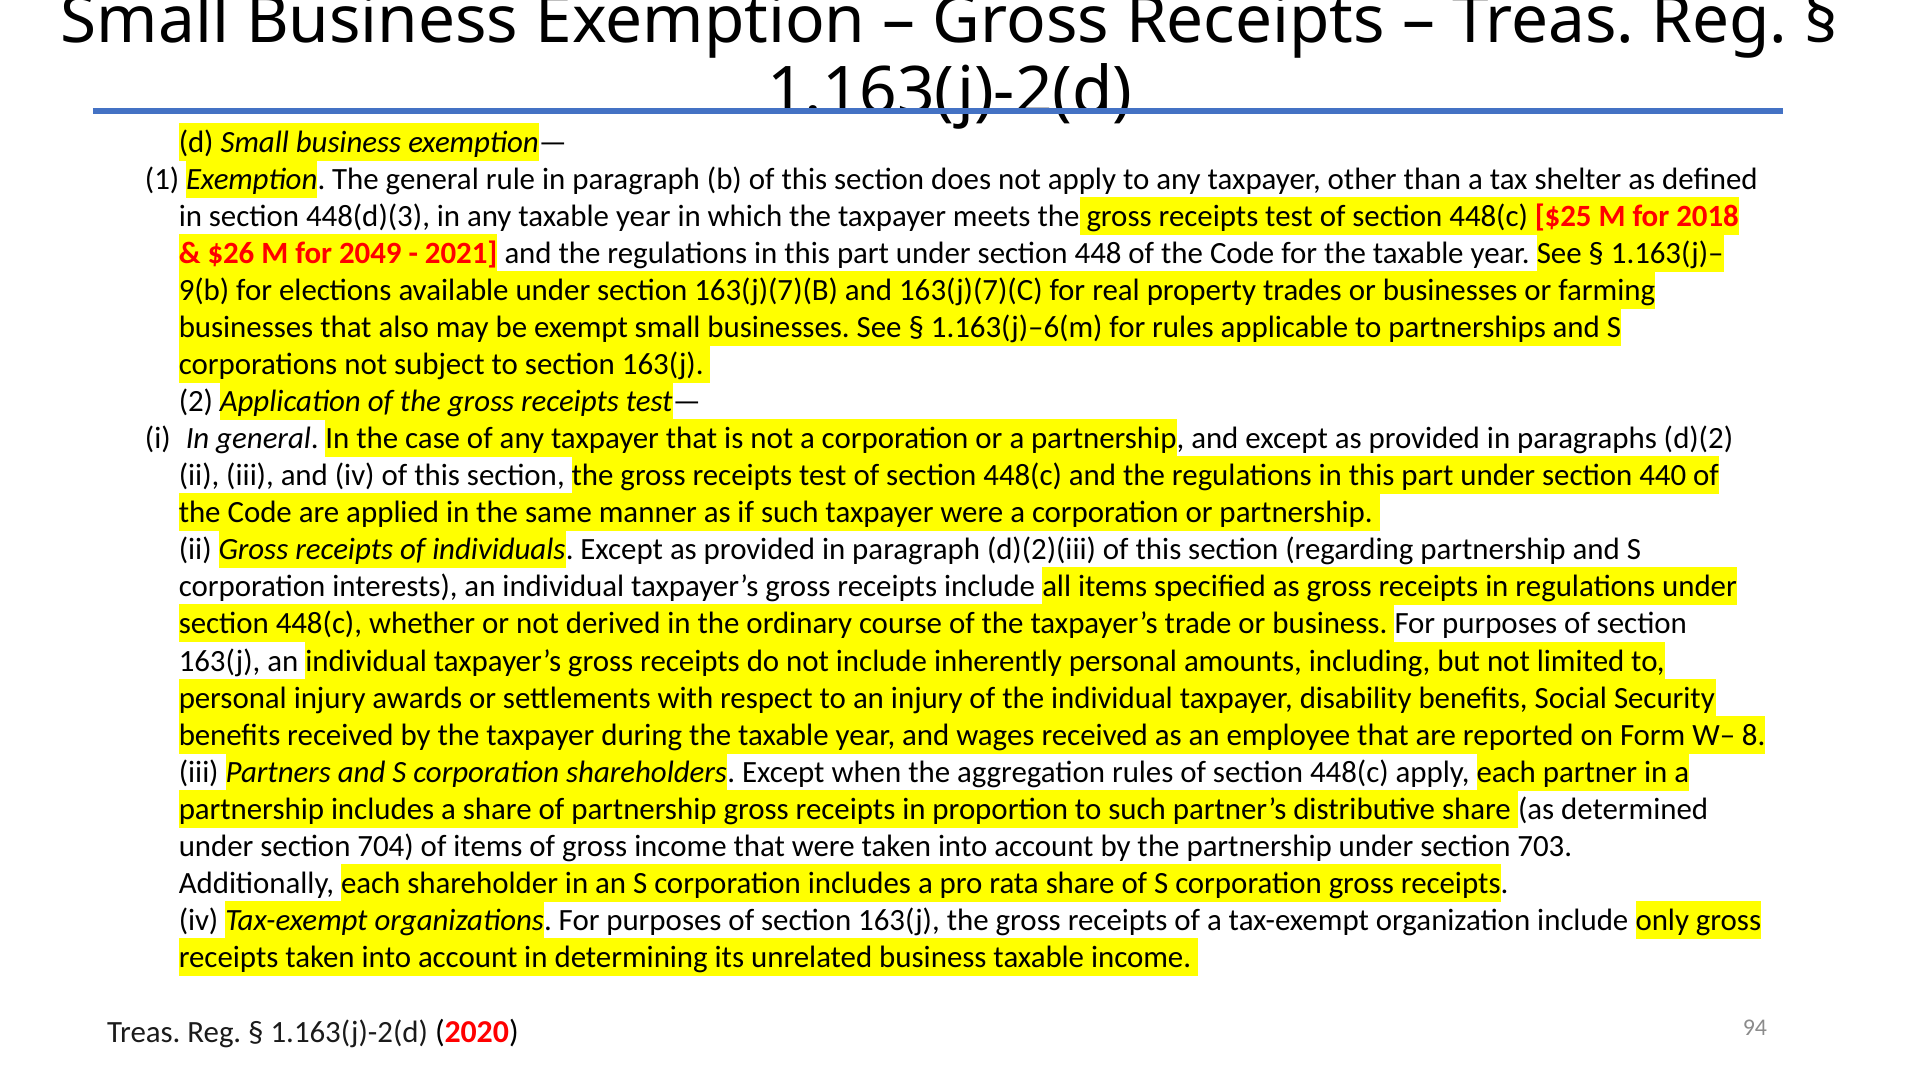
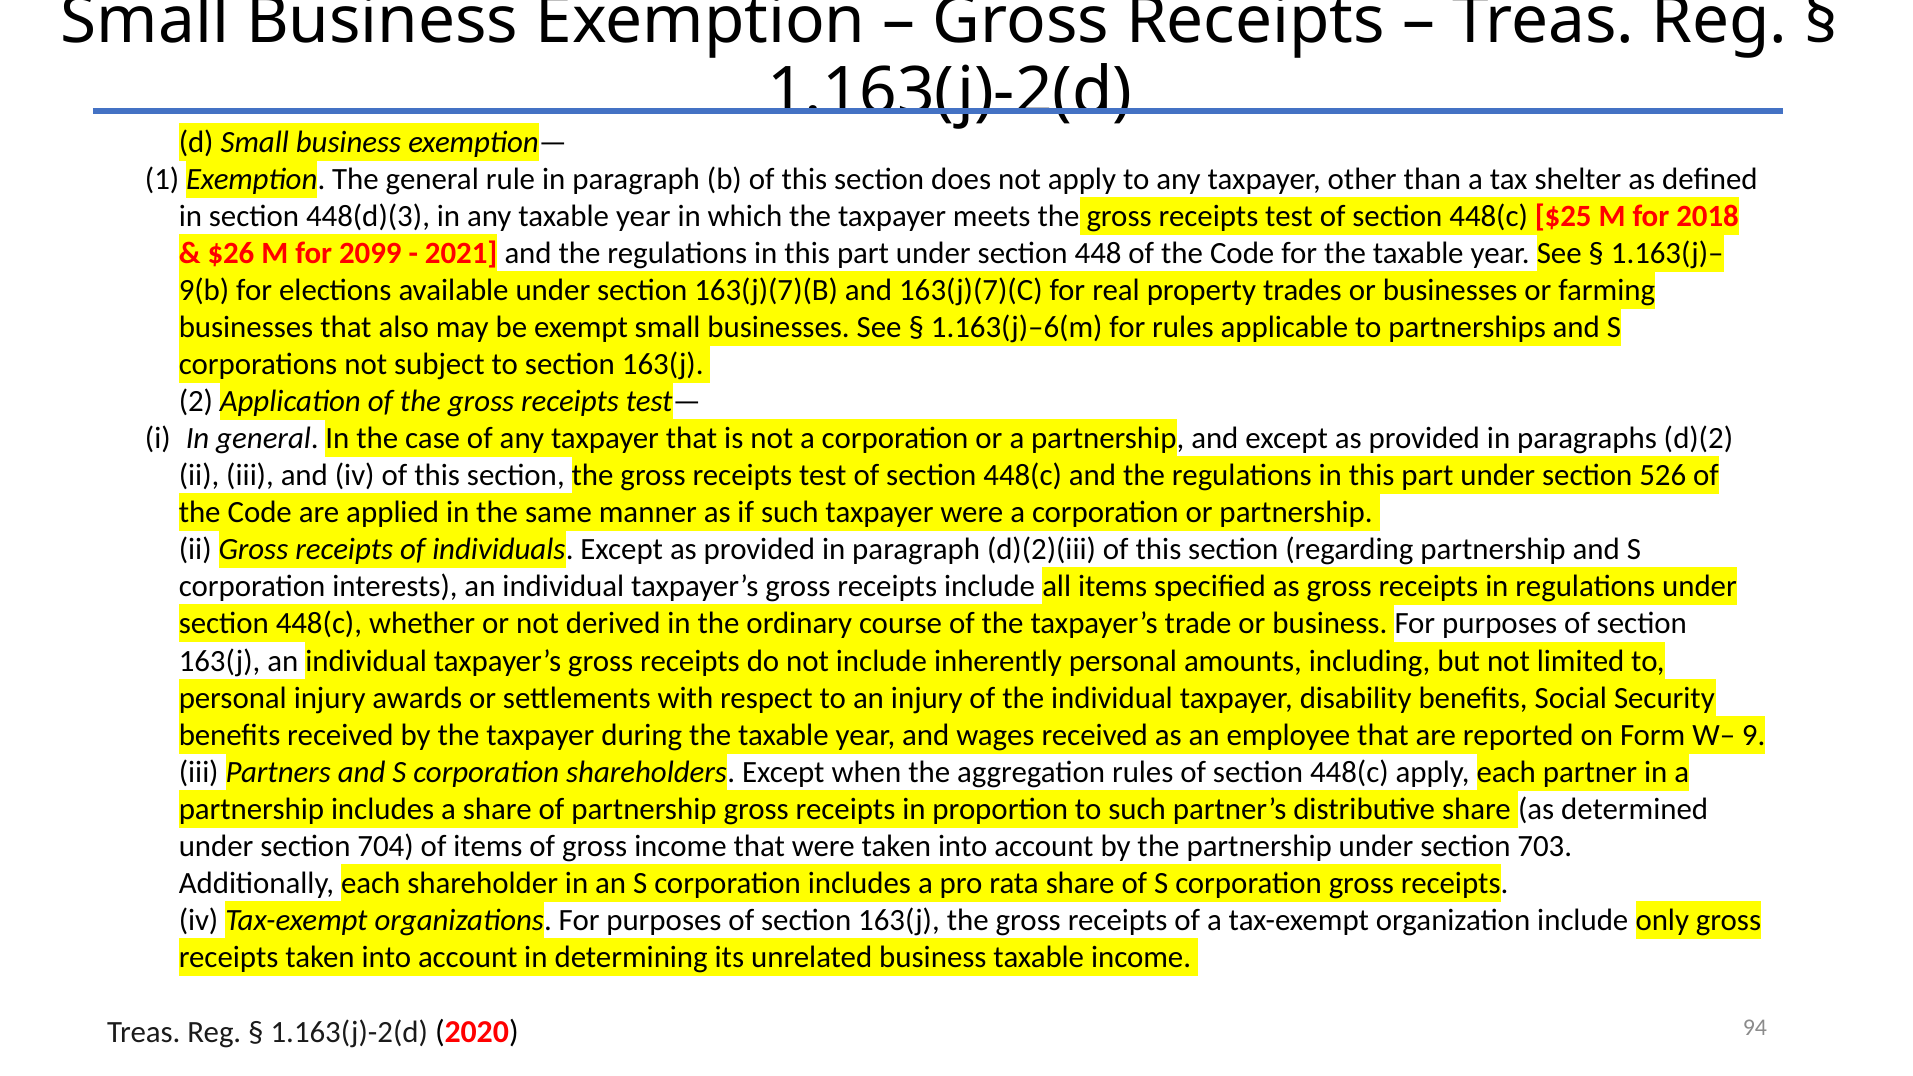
2049: 2049 -> 2099
440: 440 -> 526
8: 8 -> 9
